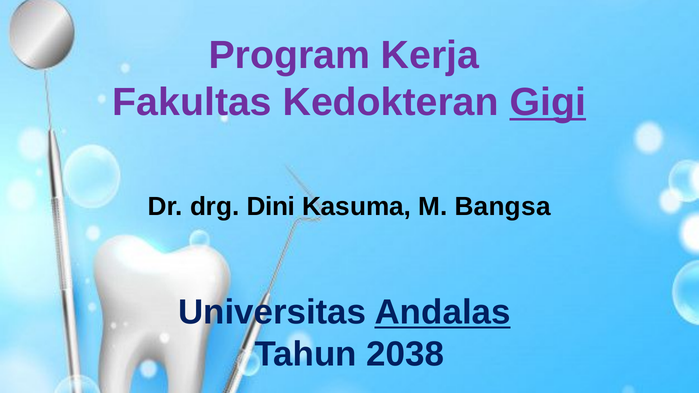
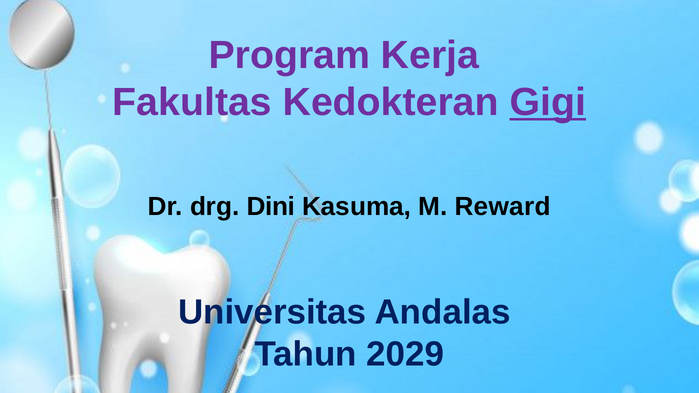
Bangsa: Bangsa -> Reward
Andalas underline: present -> none
2038: 2038 -> 2029
